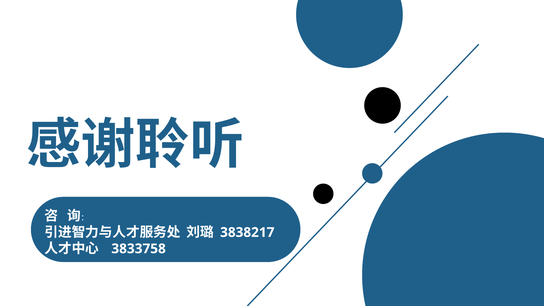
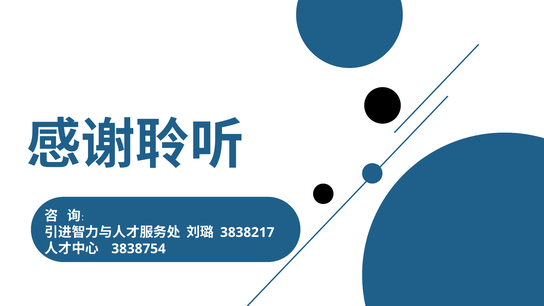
3833758: 3833758 -> 3838754
